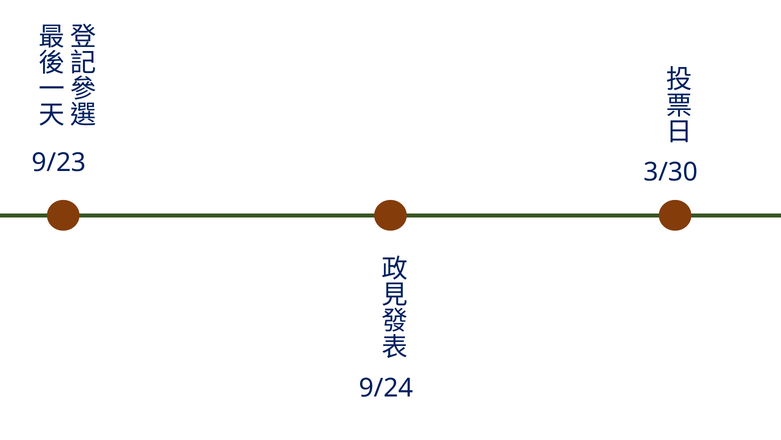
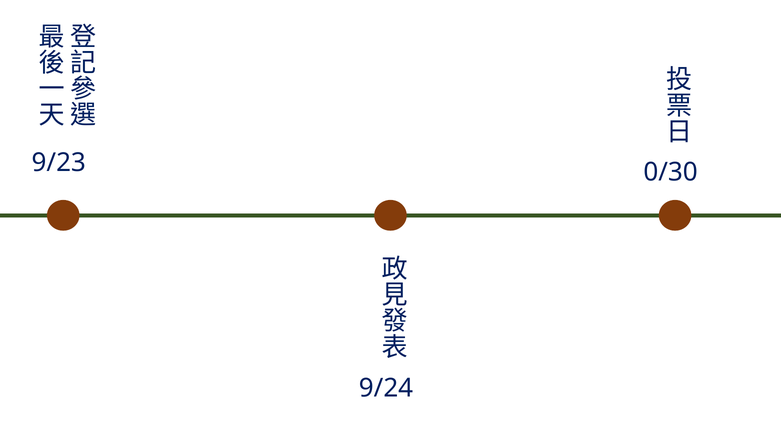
3/30: 3/30 -> 0/30
